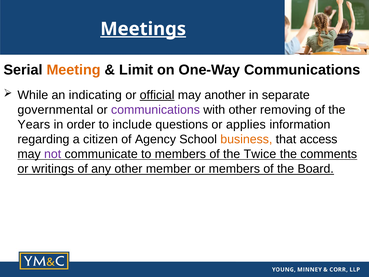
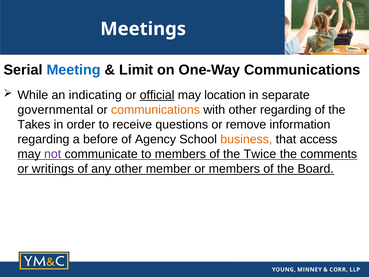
Meetings underline: present -> none
Meeting colour: orange -> blue
another: another -> location
communications at (155, 110) colour: purple -> orange
other removing: removing -> regarding
Years: Years -> Takes
include: include -> receive
applies: applies -> remove
citizen: citizen -> before
